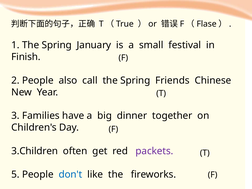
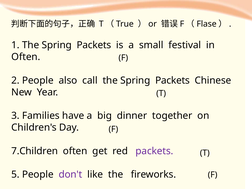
1 The Spring January: January -> Packets
Finish at (26, 57): Finish -> Often
call the Spring Friends: Friends -> Packets
3.Children: 3.Children -> 7.Children
don't colour: blue -> purple
